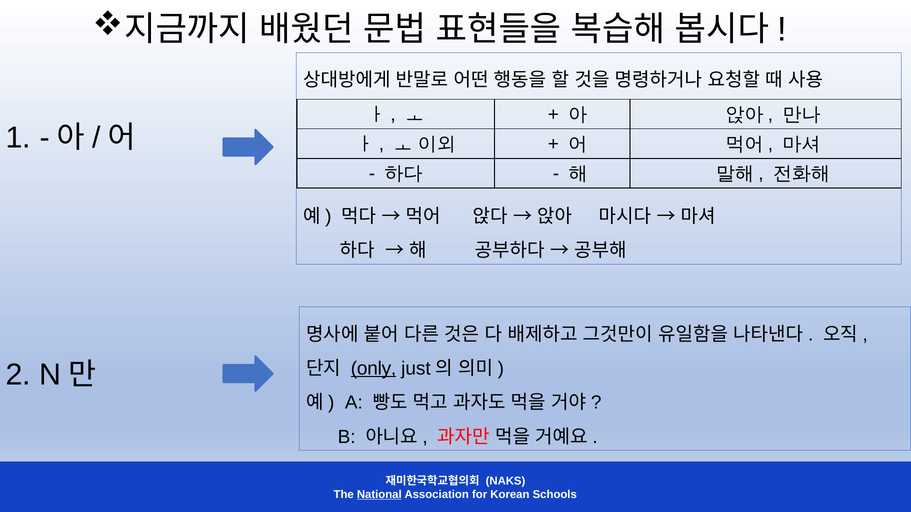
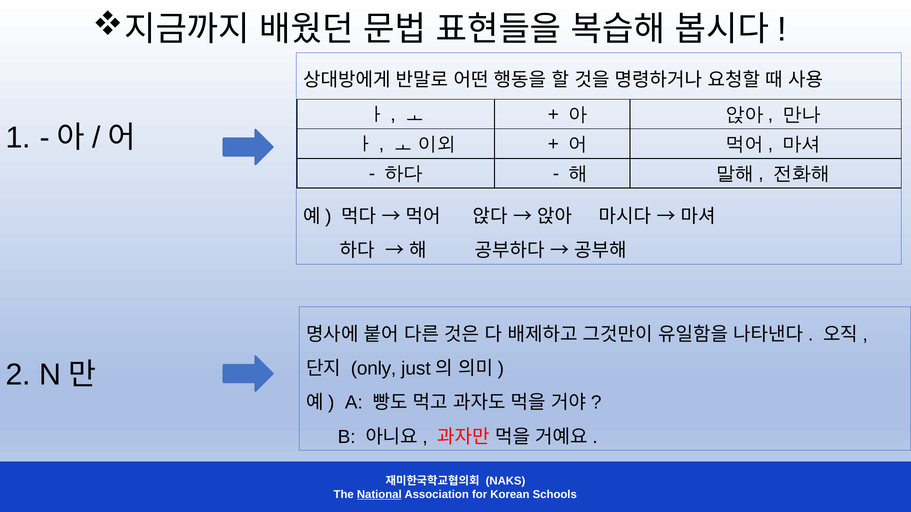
only underline: present -> none
